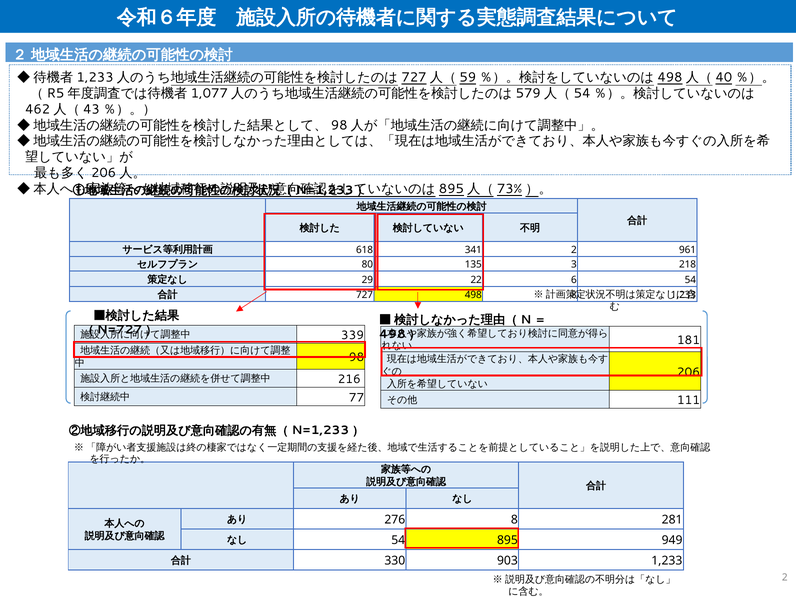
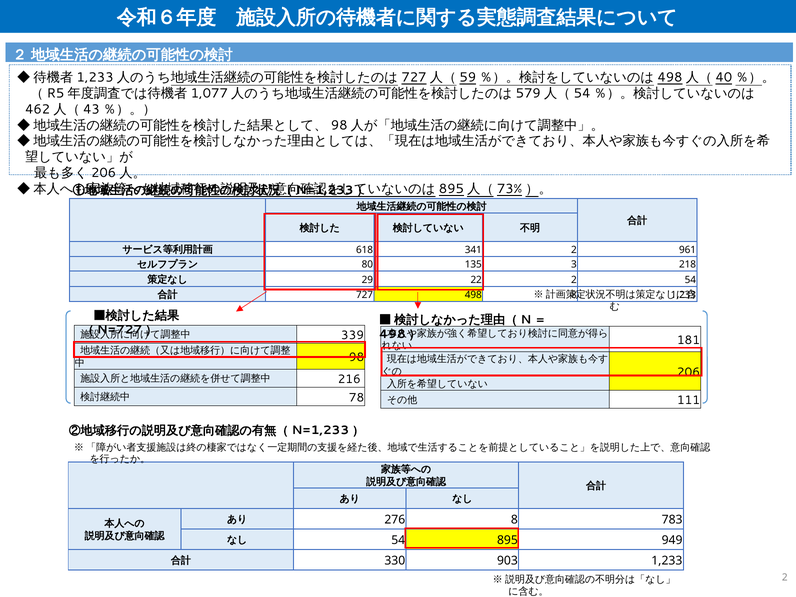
22 6: 6 -> 2
77: 77 -> 78
281: 281 -> 783
